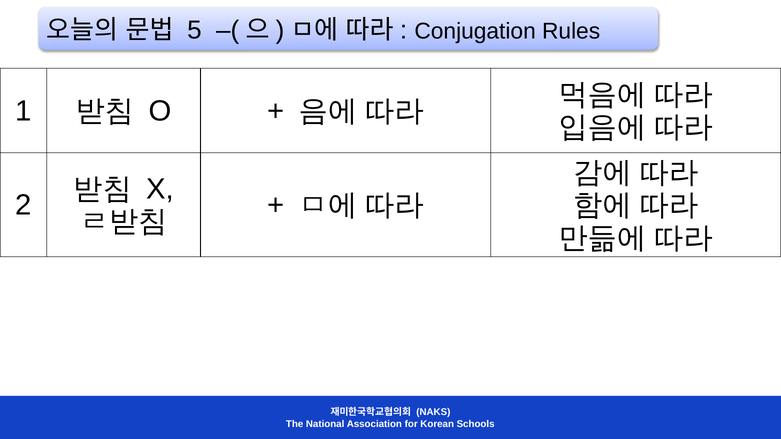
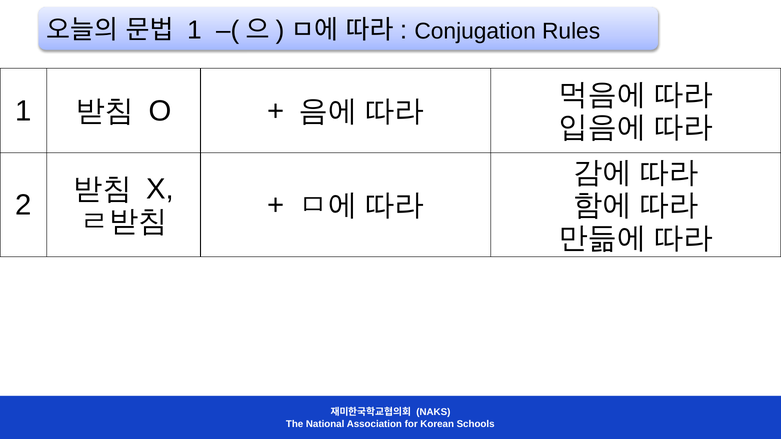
5 at (194, 30): 5 -> 1
